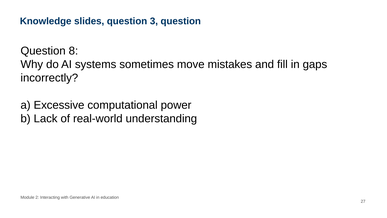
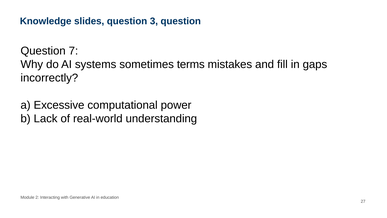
8: 8 -> 7
move: move -> terms
